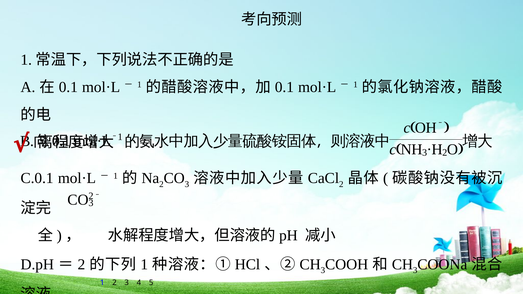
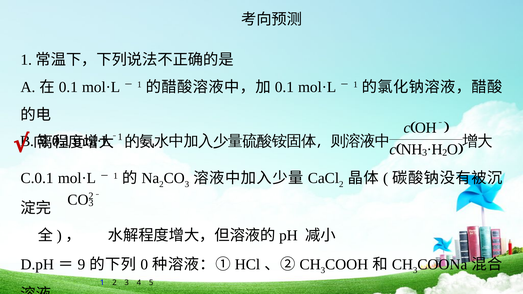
2 at (81, 265): 2 -> 9
1 at (144, 265): 1 -> 0
